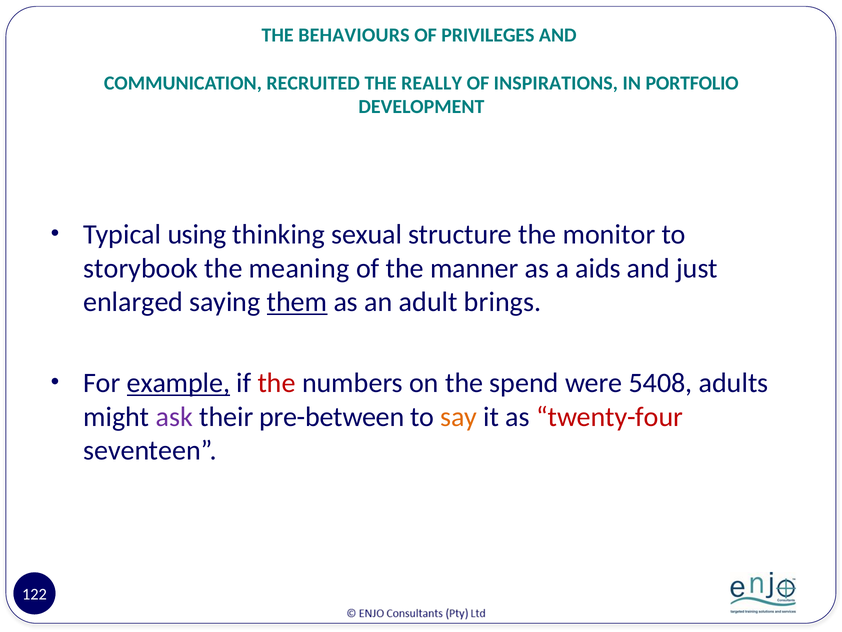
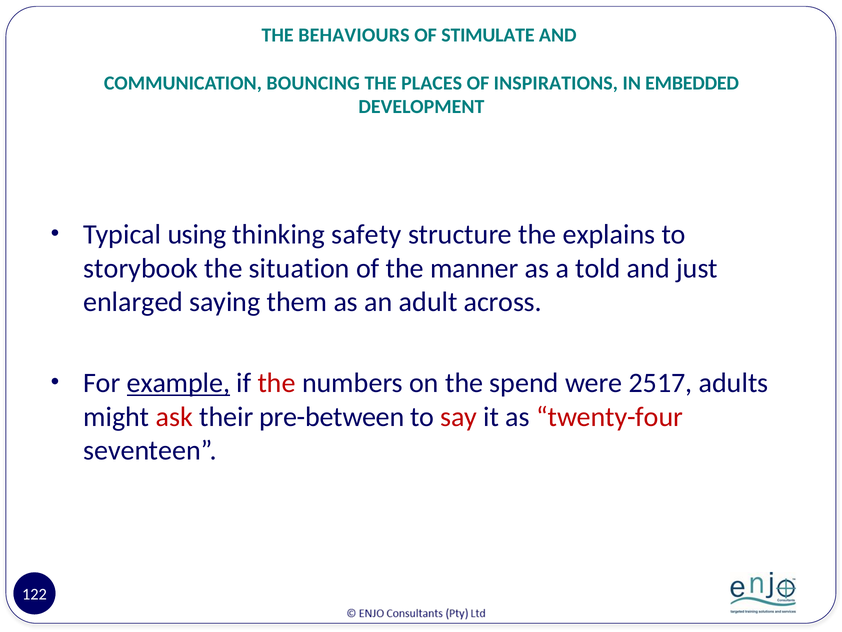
PRIVILEGES: PRIVILEGES -> STIMULATE
RECRUITED: RECRUITED -> BOUNCING
REALLY: REALLY -> PLACES
PORTFOLIO: PORTFOLIO -> EMBEDDED
sexual: sexual -> safety
monitor: monitor -> explains
meaning: meaning -> situation
aids: aids -> told
them underline: present -> none
brings: brings -> across
5408: 5408 -> 2517
ask colour: purple -> red
say colour: orange -> red
